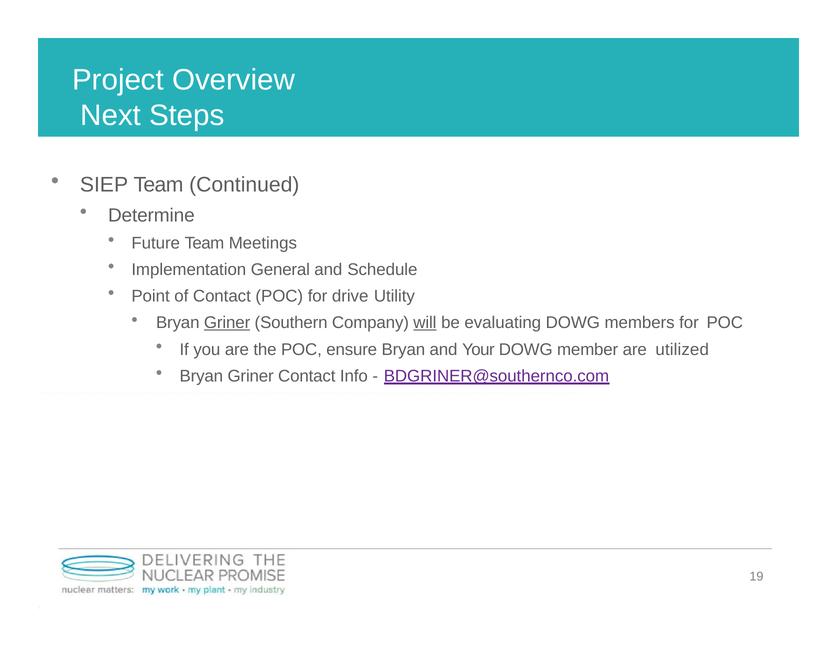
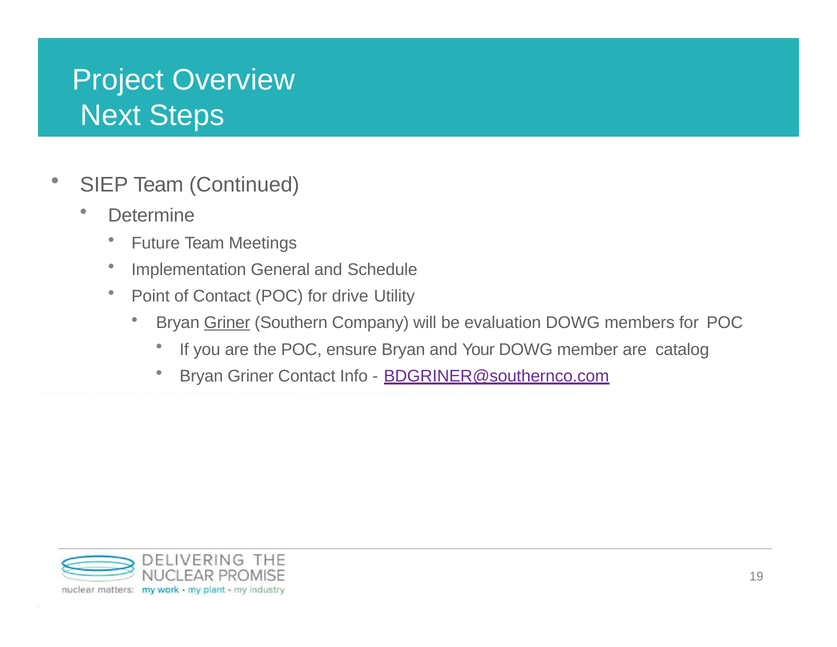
will underline: present -> none
evaluating: evaluating -> evaluation
utilized: utilized -> catalog
